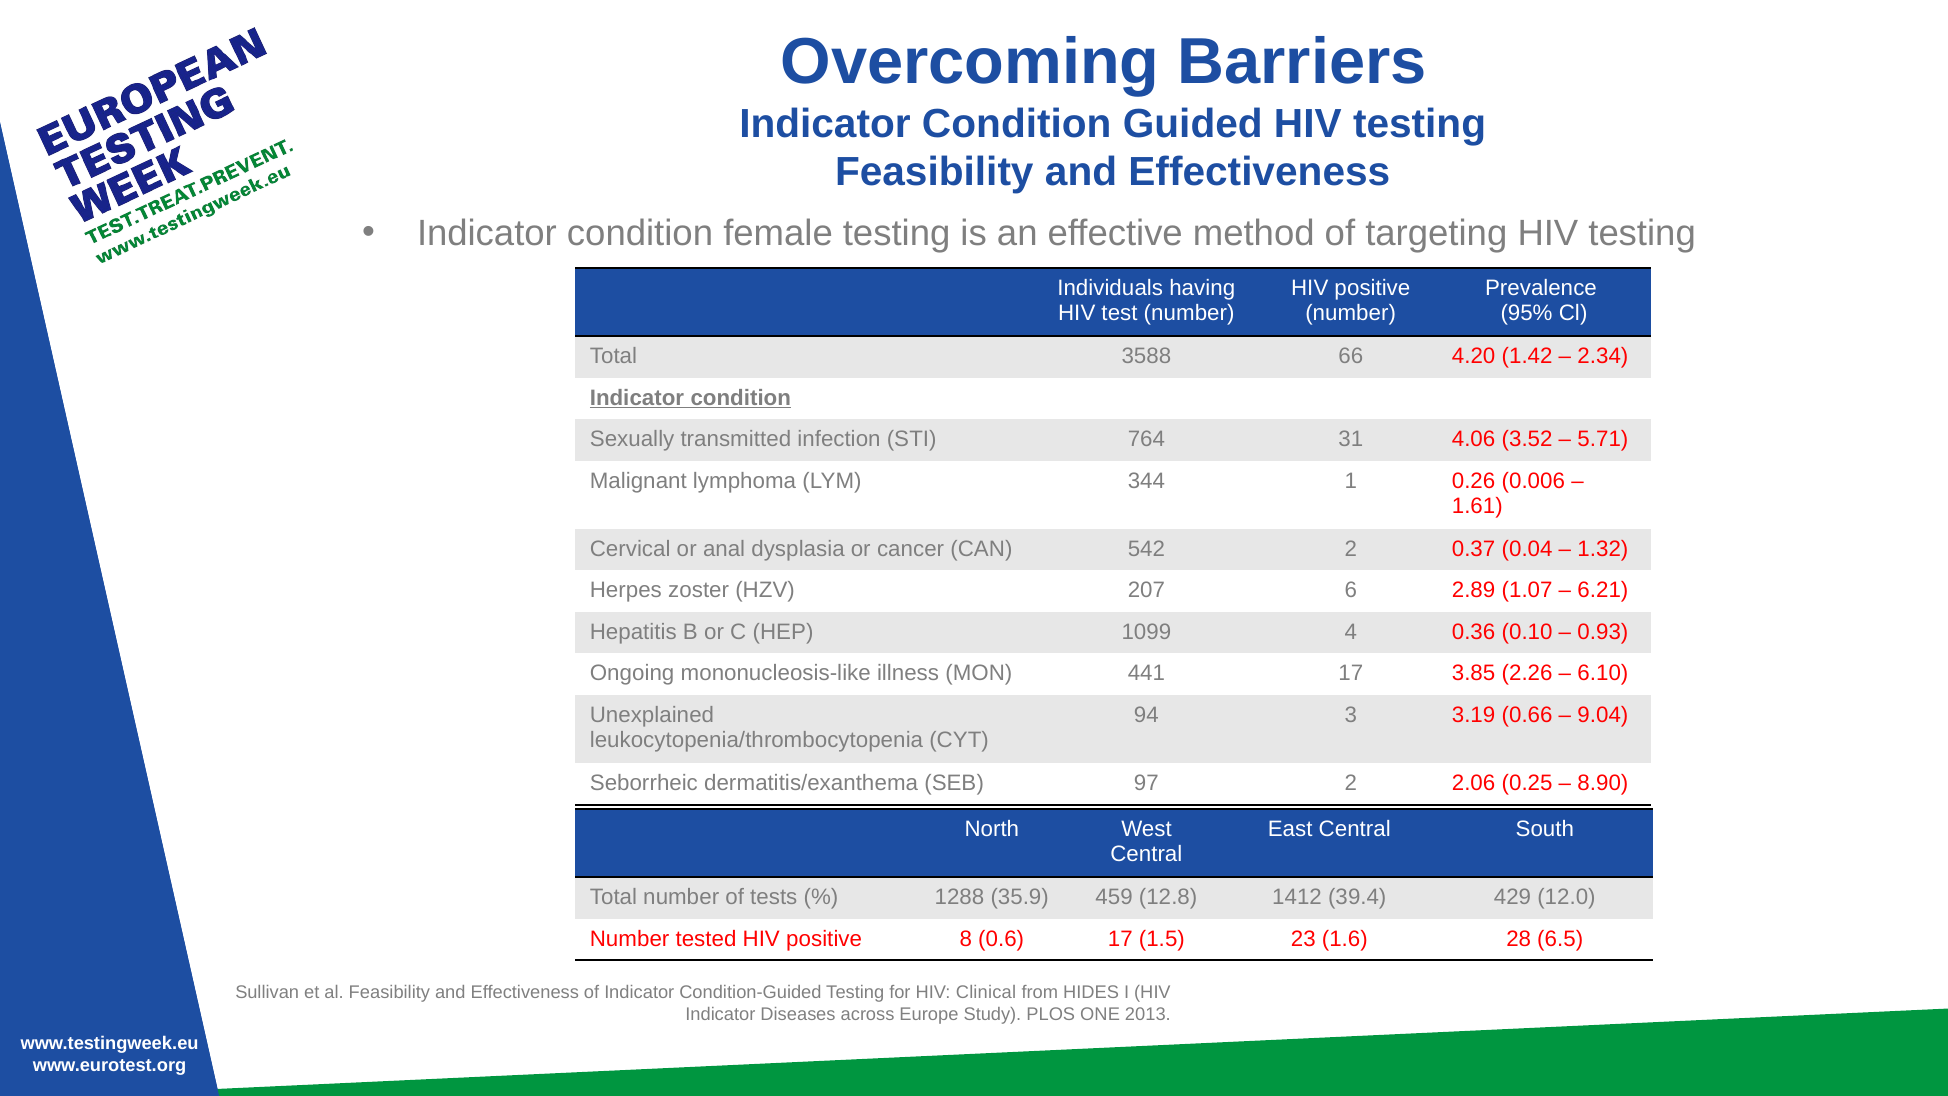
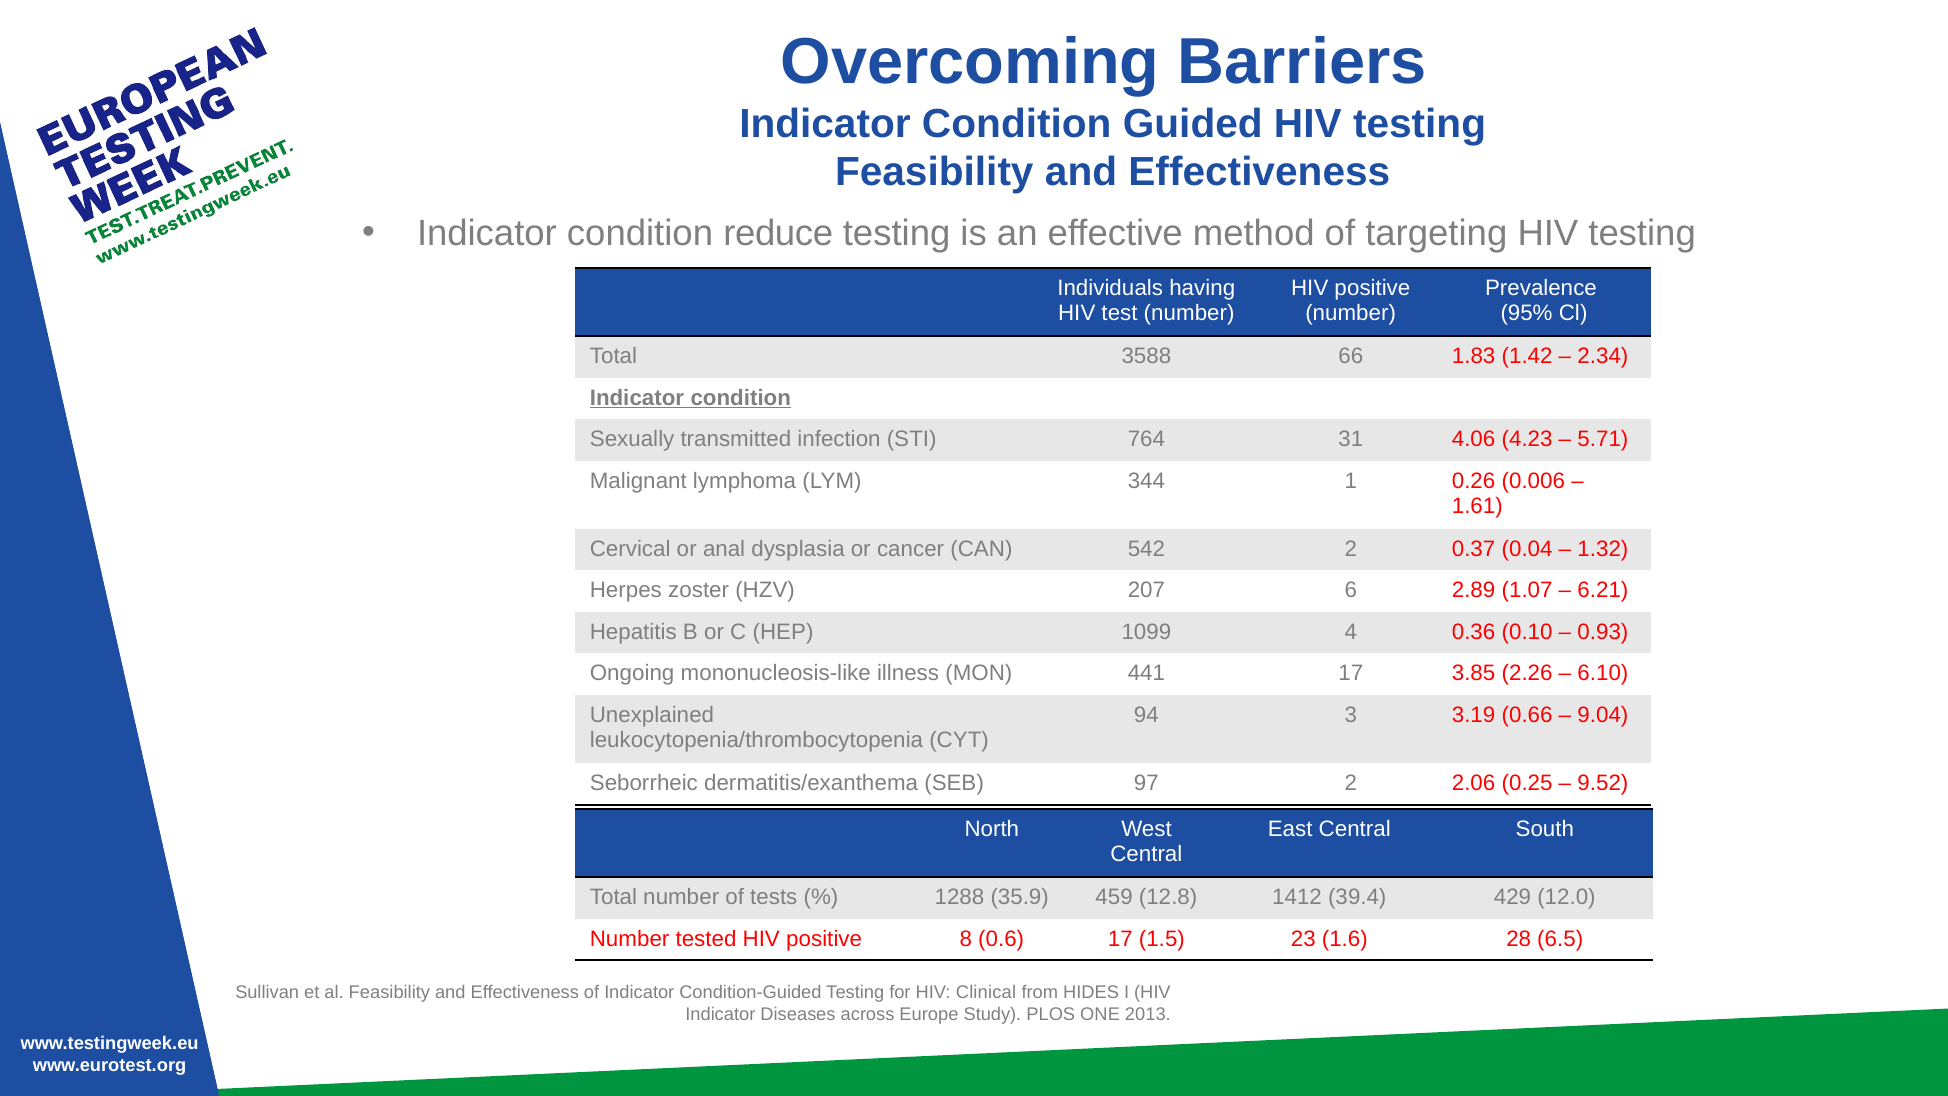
female: female -> reduce
4.20: 4.20 -> 1.83
3.52: 3.52 -> 4.23
8.90: 8.90 -> 9.52
